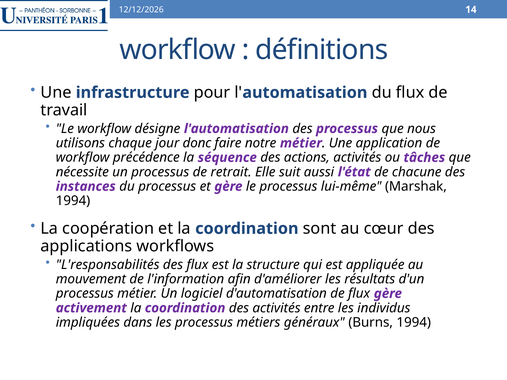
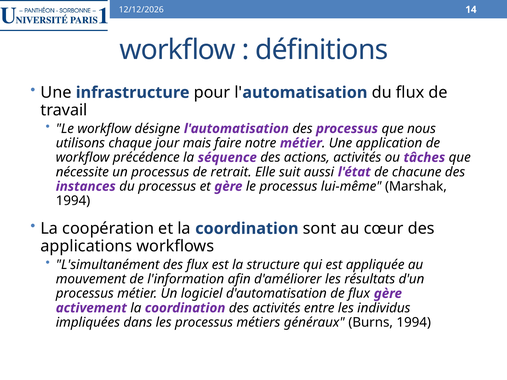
donc: donc -> mais
L'responsabilités: L'responsabilités -> L'simultanément
